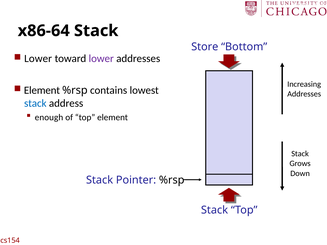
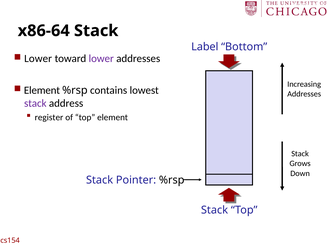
Store: Store -> Label
stack at (35, 103) colour: blue -> purple
enough: enough -> register
